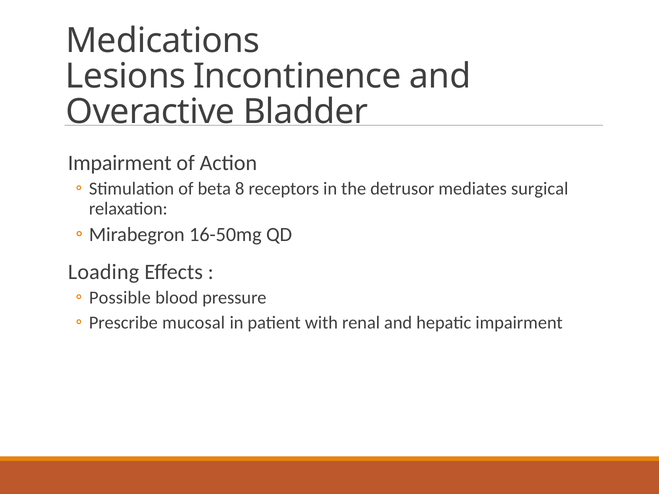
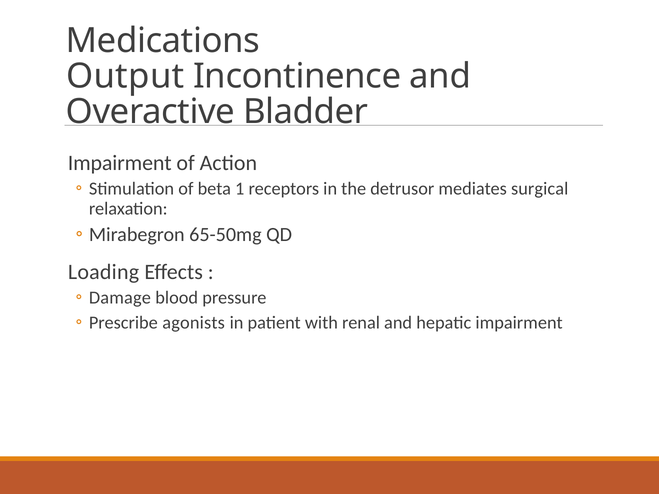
Lesions: Lesions -> Output
8: 8 -> 1
16-50mg: 16-50mg -> 65-50mg
Possible: Possible -> Damage
mucosal: mucosal -> agonists
